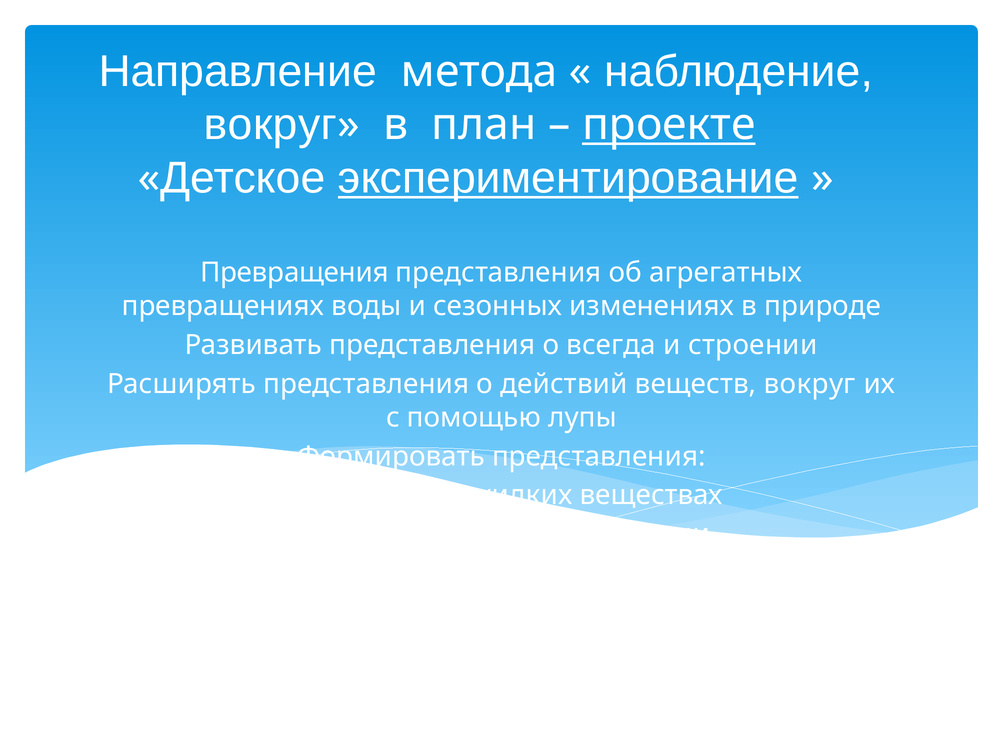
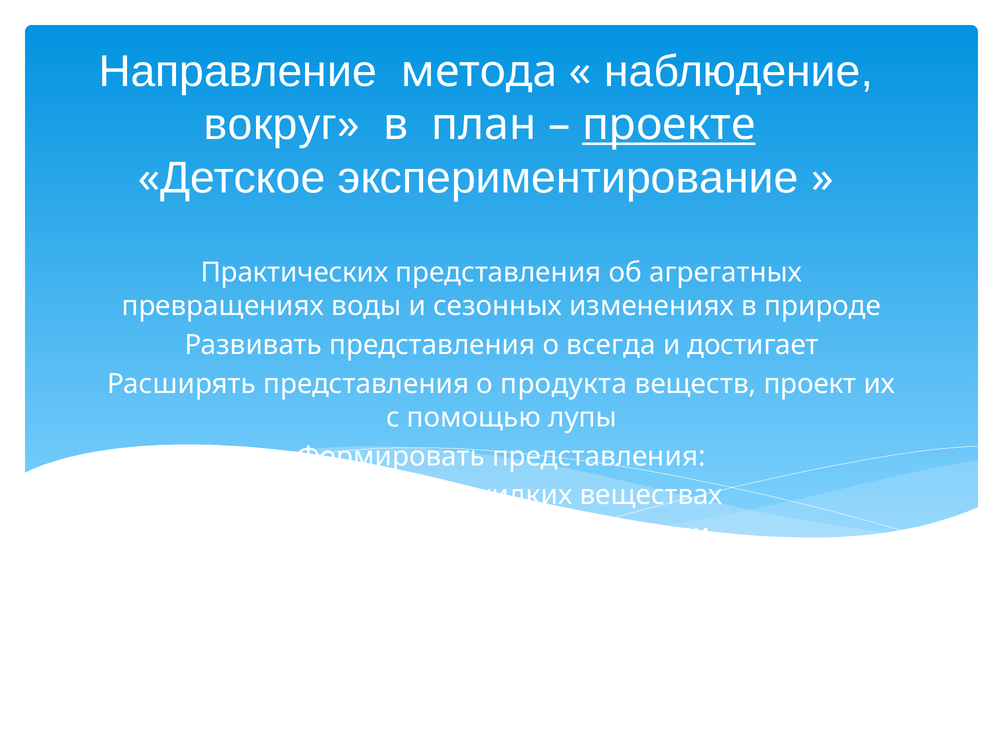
экспериментирование underline: present -> none
Превращения: Превращения -> Практических
строении: строении -> достигает
действий: действий -> продукта
веществ вокруг: вокруг -> проект
